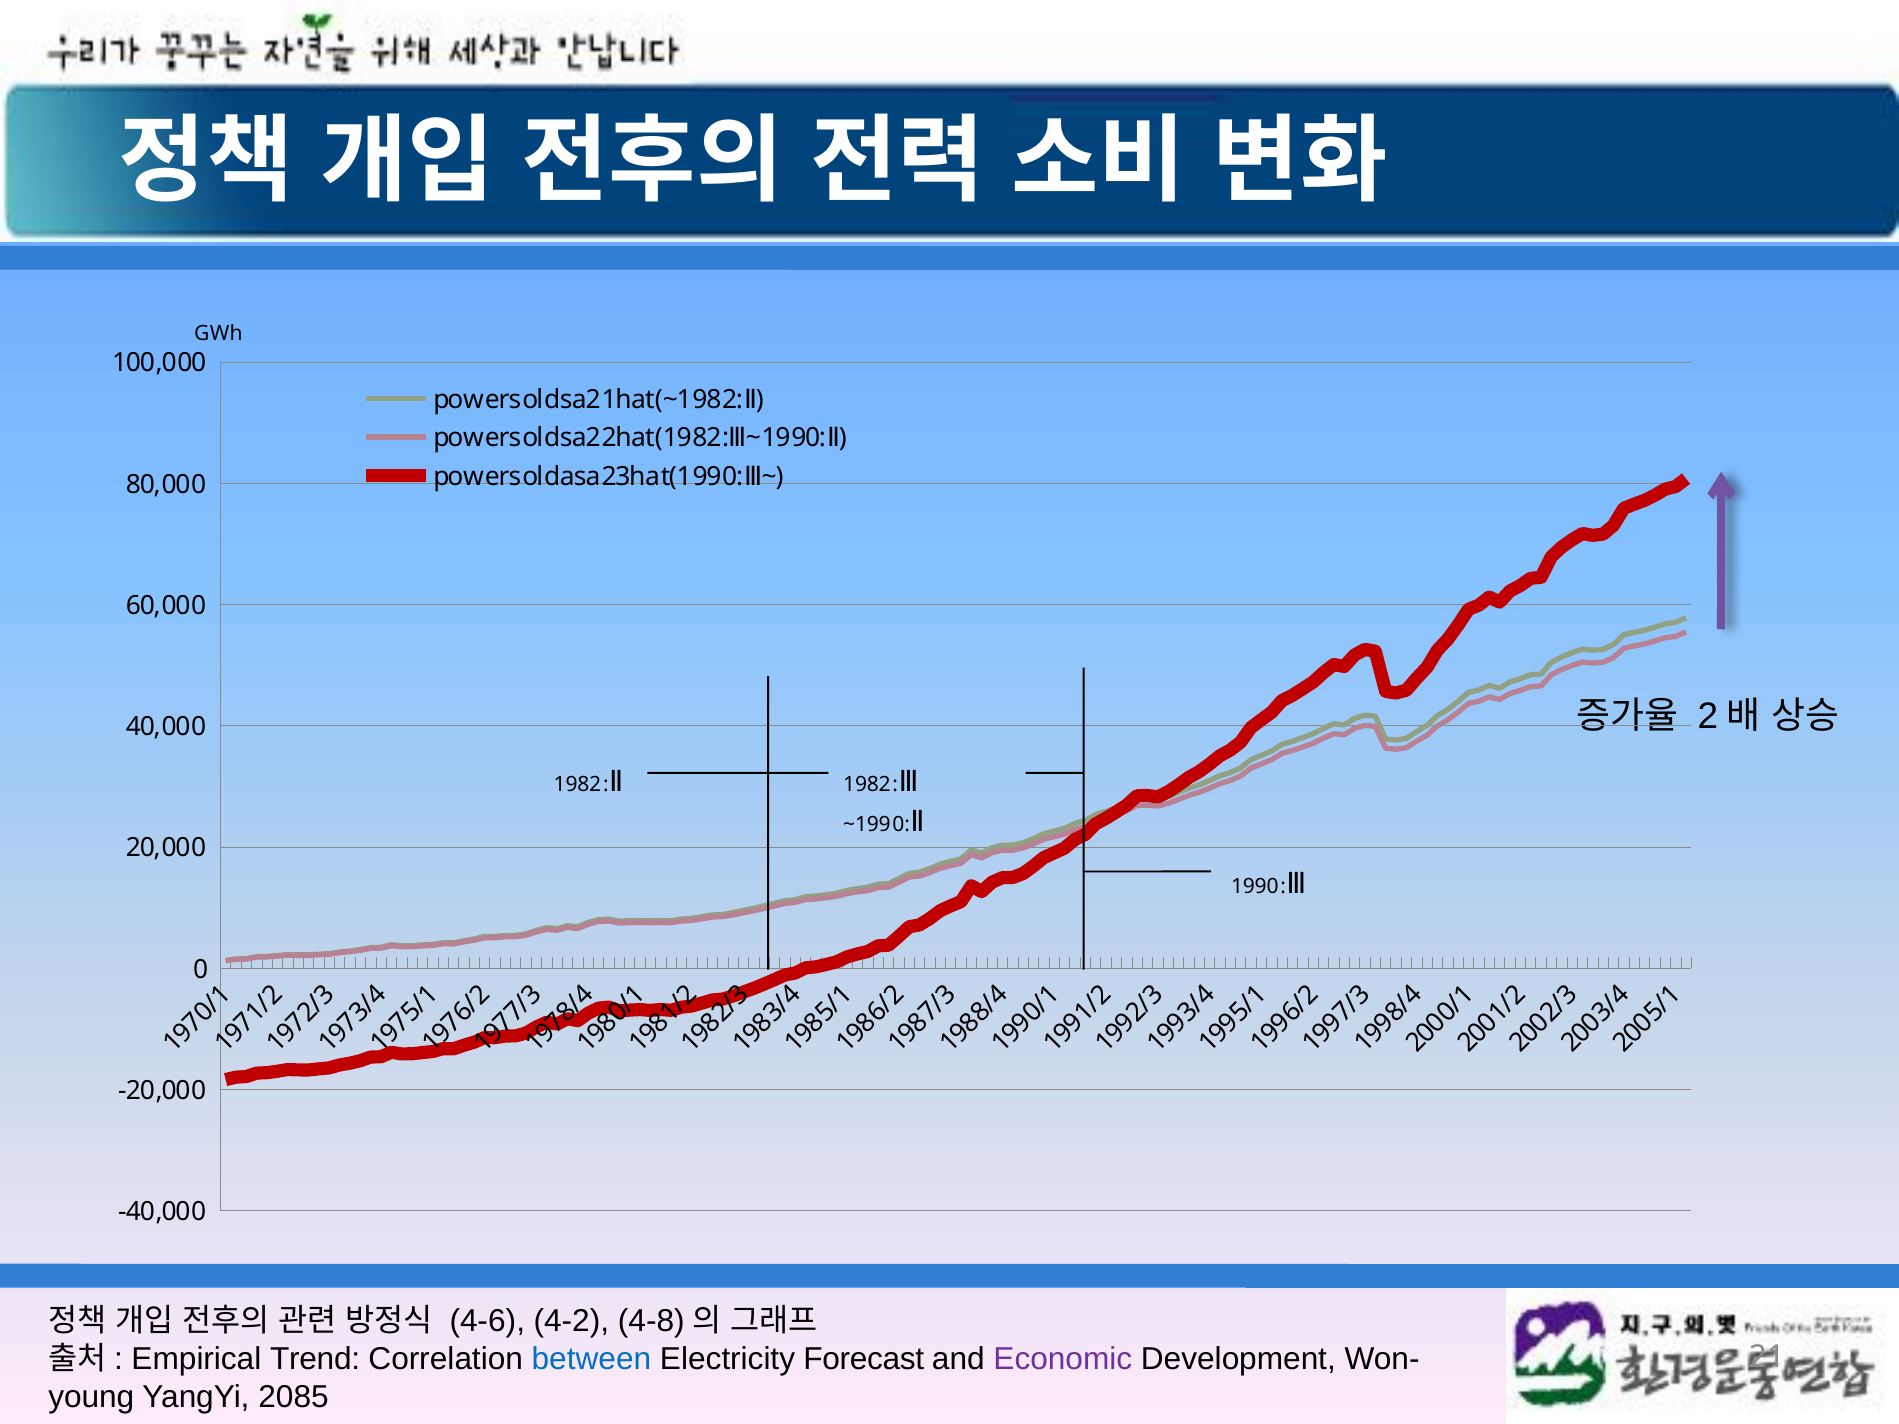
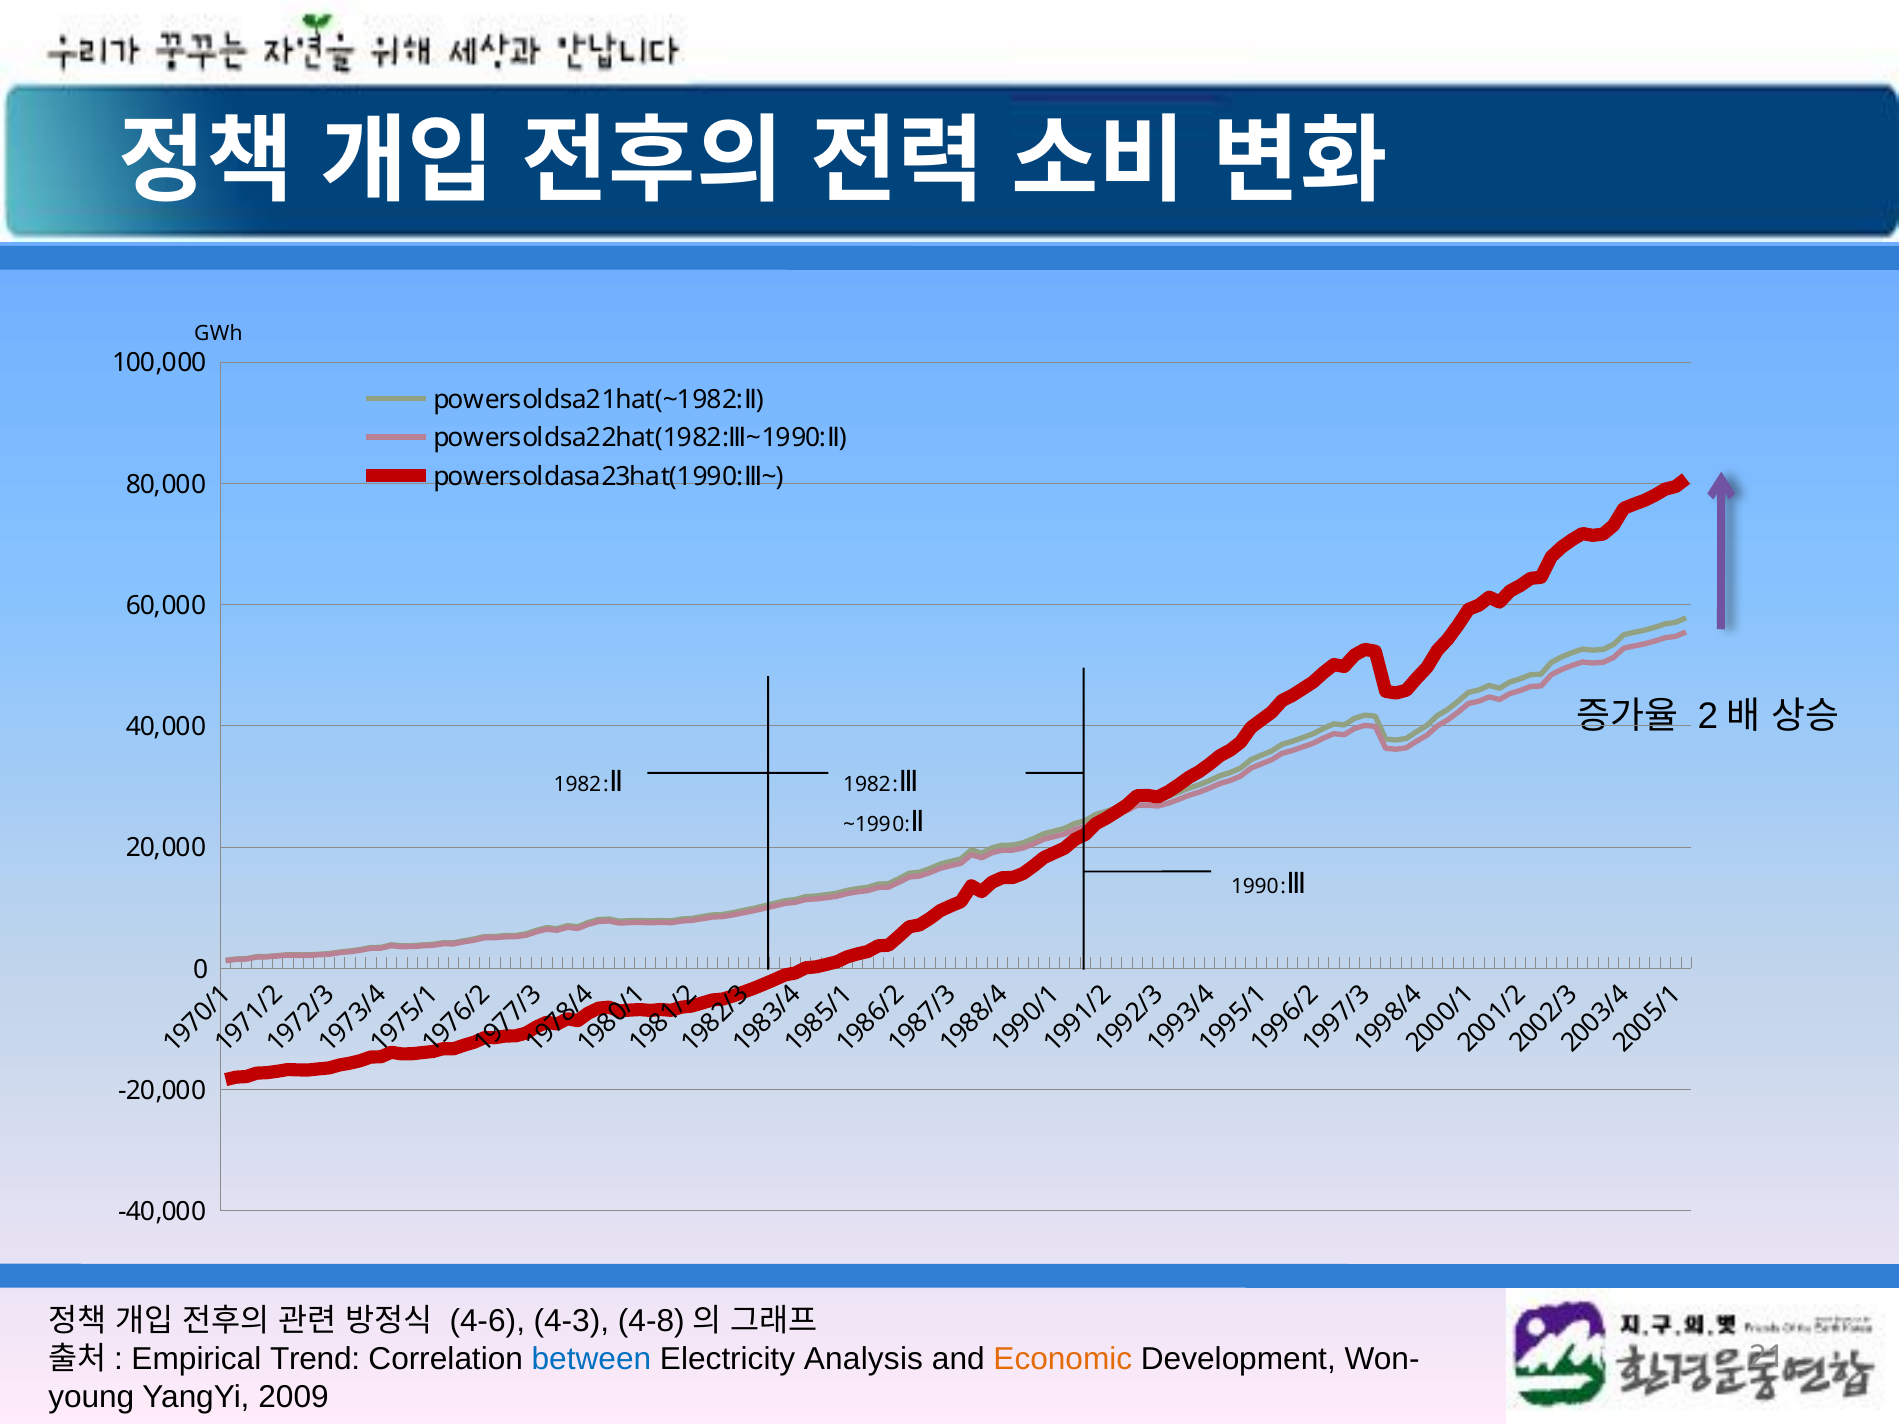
4-2: 4-2 -> 4-3
Forecast: Forecast -> Analysis
Economic colour: purple -> orange
2085: 2085 -> 2009
